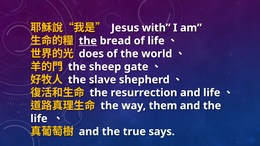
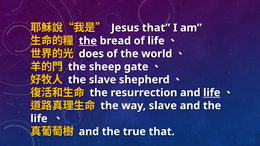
Jesus with: with -> that
life at (212, 93) underline: none -> present
way them: them -> slave
true says: says -> that
